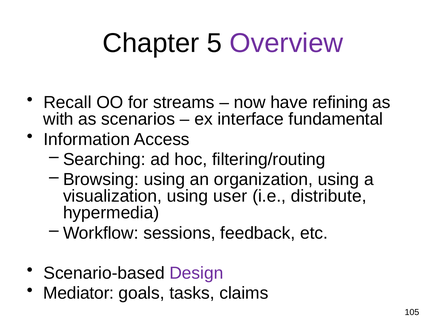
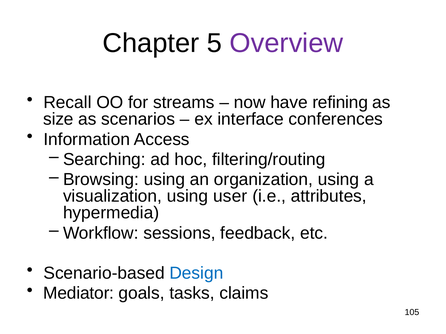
with: with -> size
fundamental: fundamental -> conferences
distribute: distribute -> attributes
Design colour: purple -> blue
